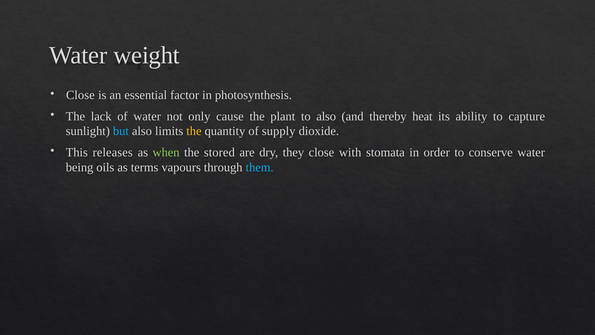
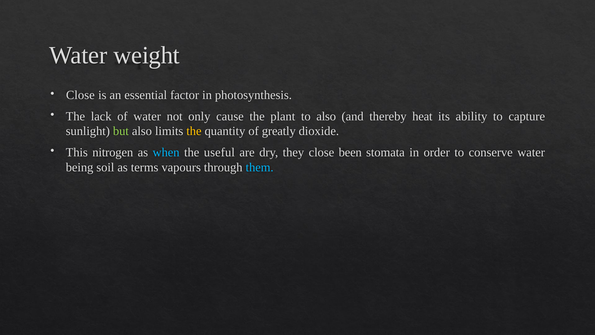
but colour: light blue -> light green
supply: supply -> greatly
releases: releases -> nitrogen
when colour: light green -> light blue
stored: stored -> useful
with: with -> been
oils: oils -> soil
